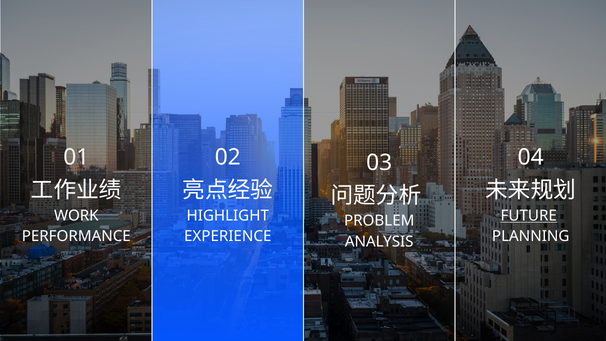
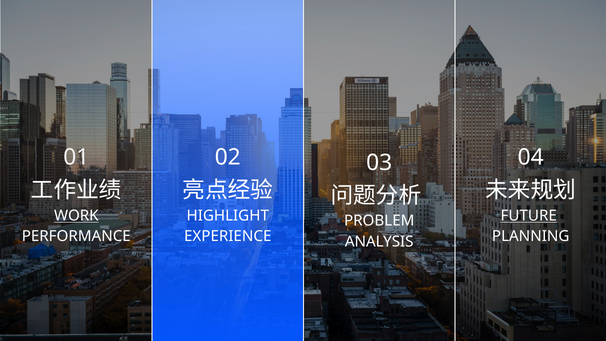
WORK underline: none -> present
